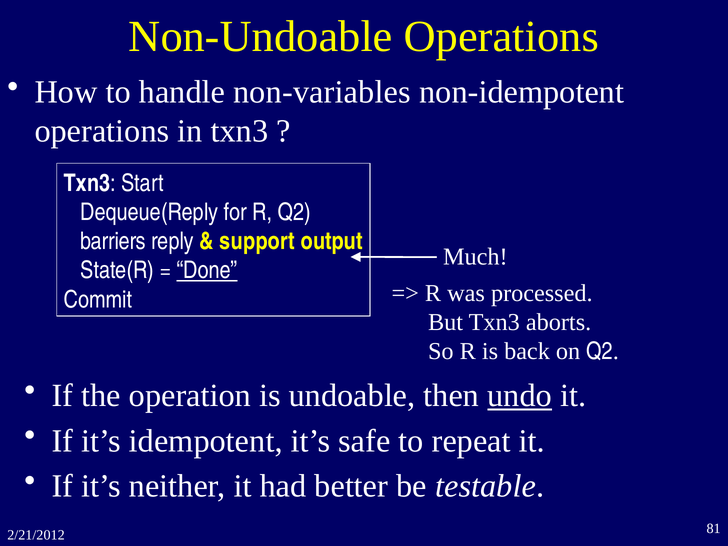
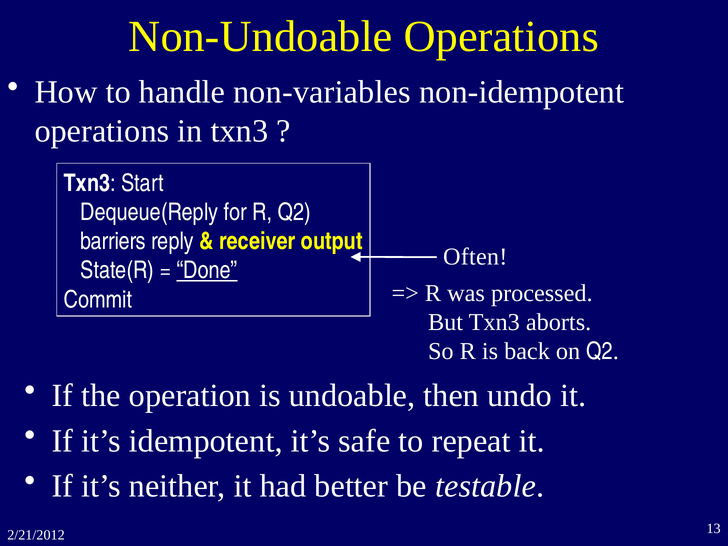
support: support -> receiver
Much: Much -> Often
undo underline: present -> none
81: 81 -> 13
